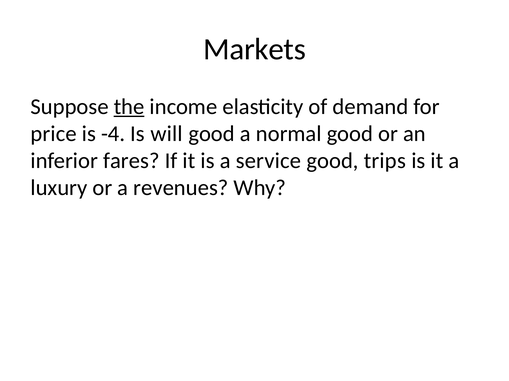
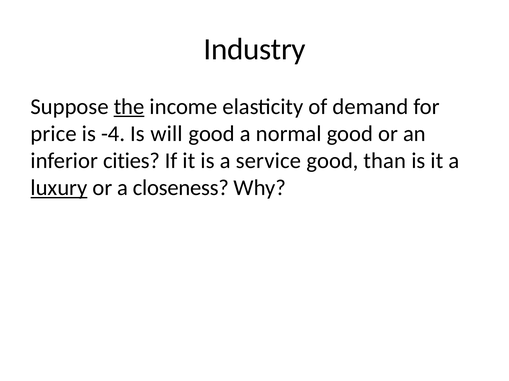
Markets: Markets -> Industry
fares: fares -> cities
trips: trips -> than
luxury underline: none -> present
revenues: revenues -> closeness
